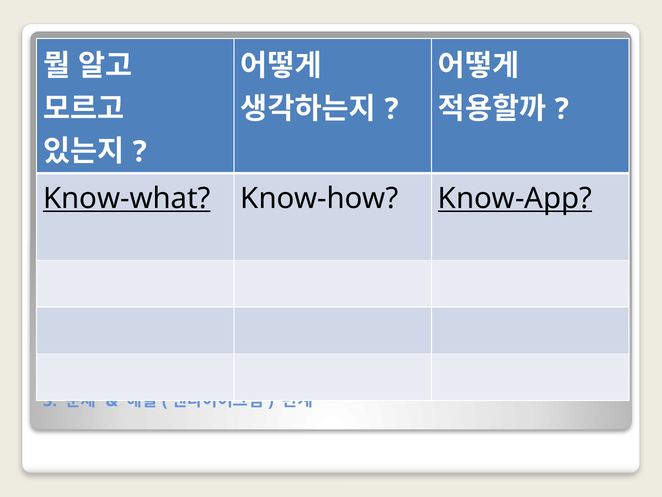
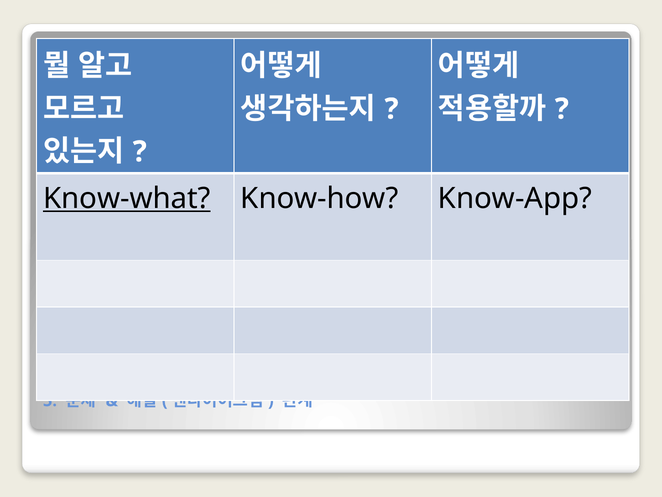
Know-App underline: present -> none
